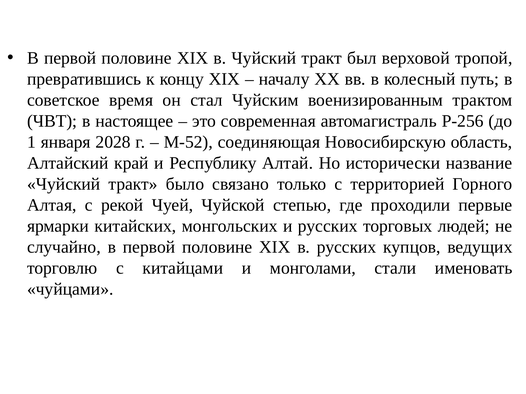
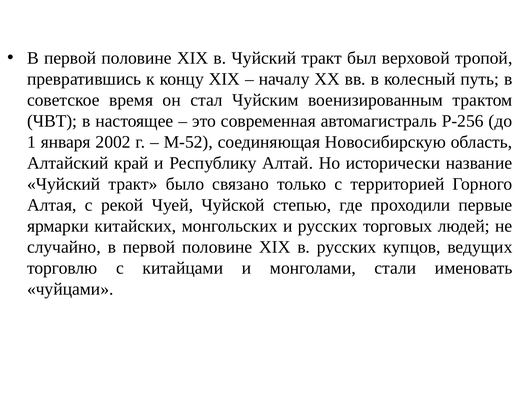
2028: 2028 -> 2002
